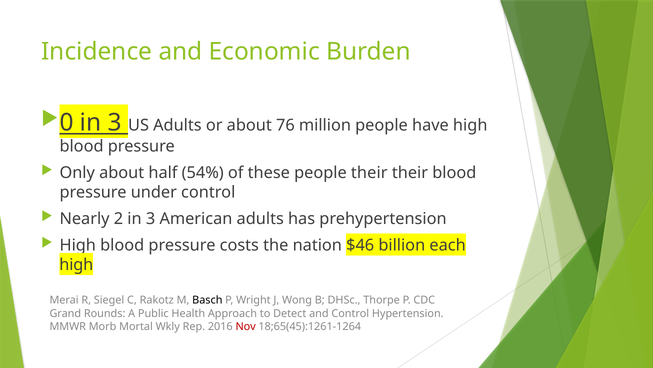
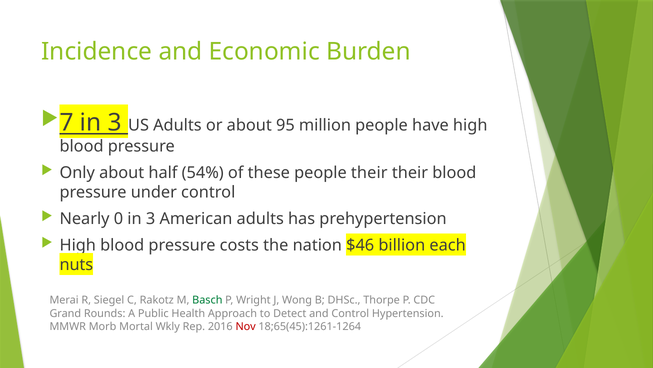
0: 0 -> 7
76: 76 -> 95
2: 2 -> 0
high at (76, 265): high -> nuts
Basch colour: black -> green
